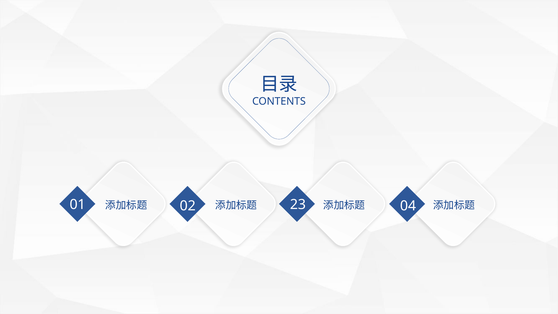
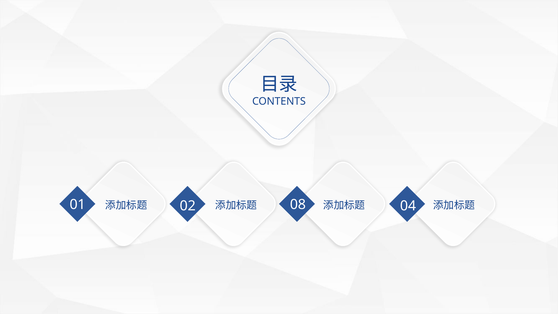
23: 23 -> 08
